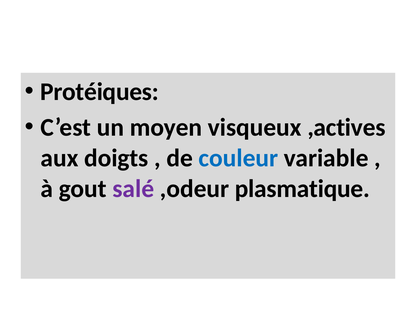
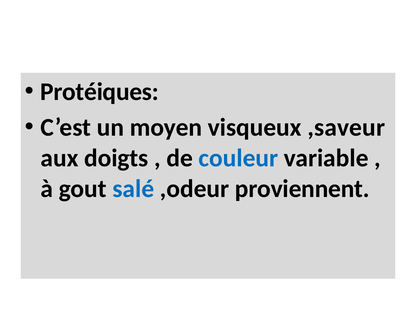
,actives: ,actives -> ,saveur
salé colour: purple -> blue
plasmatique: plasmatique -> proviennent
